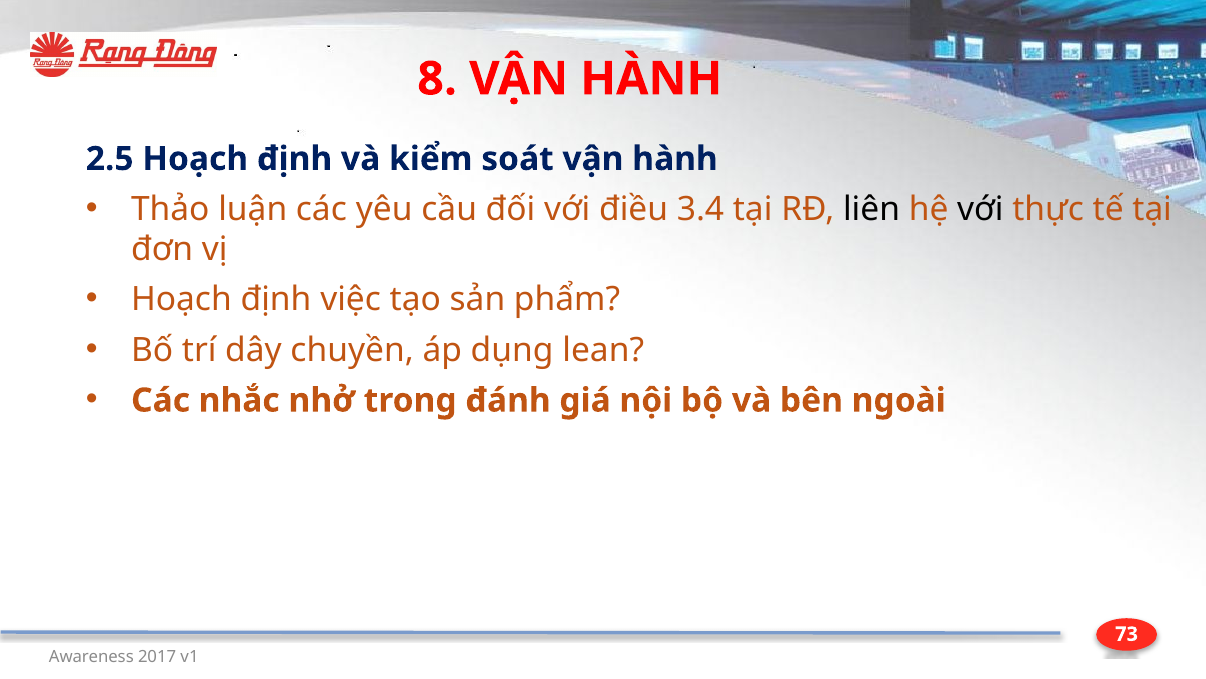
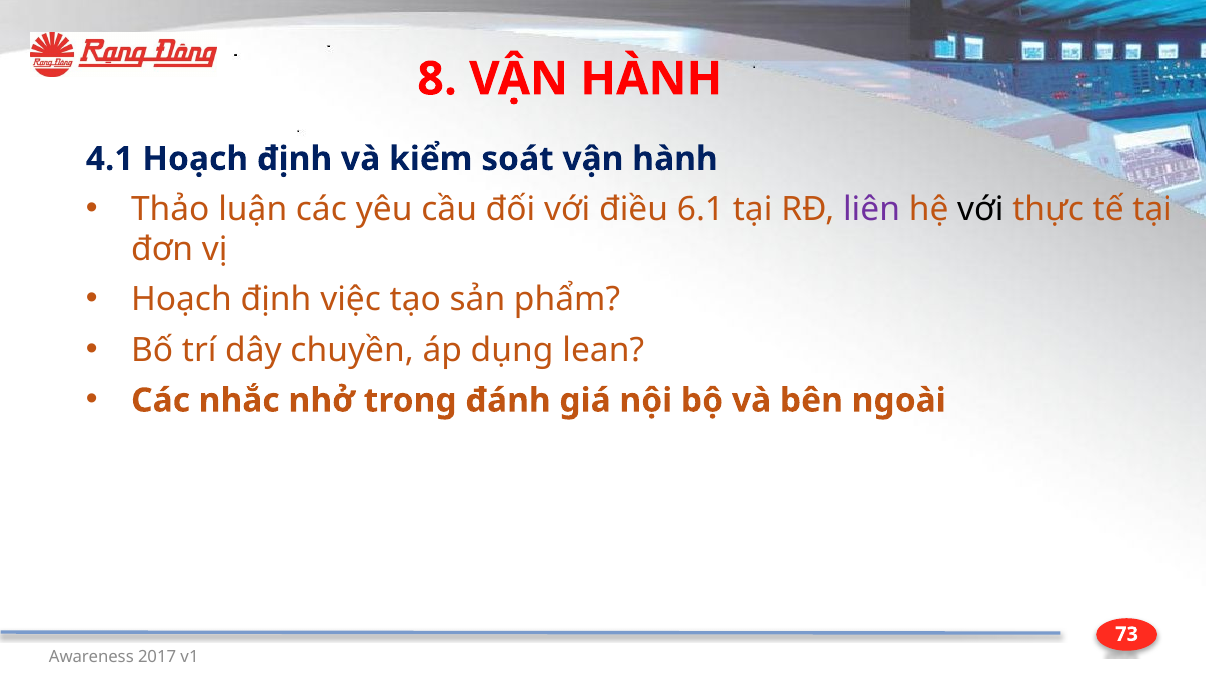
2.5: 2.5 -> 4.1
3.4: 3.4 -> 6.1
liên colour: black -> purple
